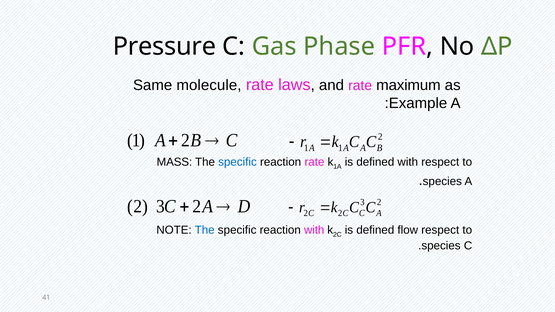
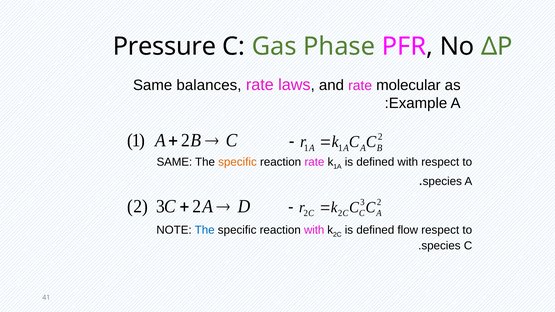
molecule: molecule -> balances
maximum: maximum -> molecular
MASS at (174, 162): MASS -> SAME
specific at (237, 162) colour: blue -> orange
